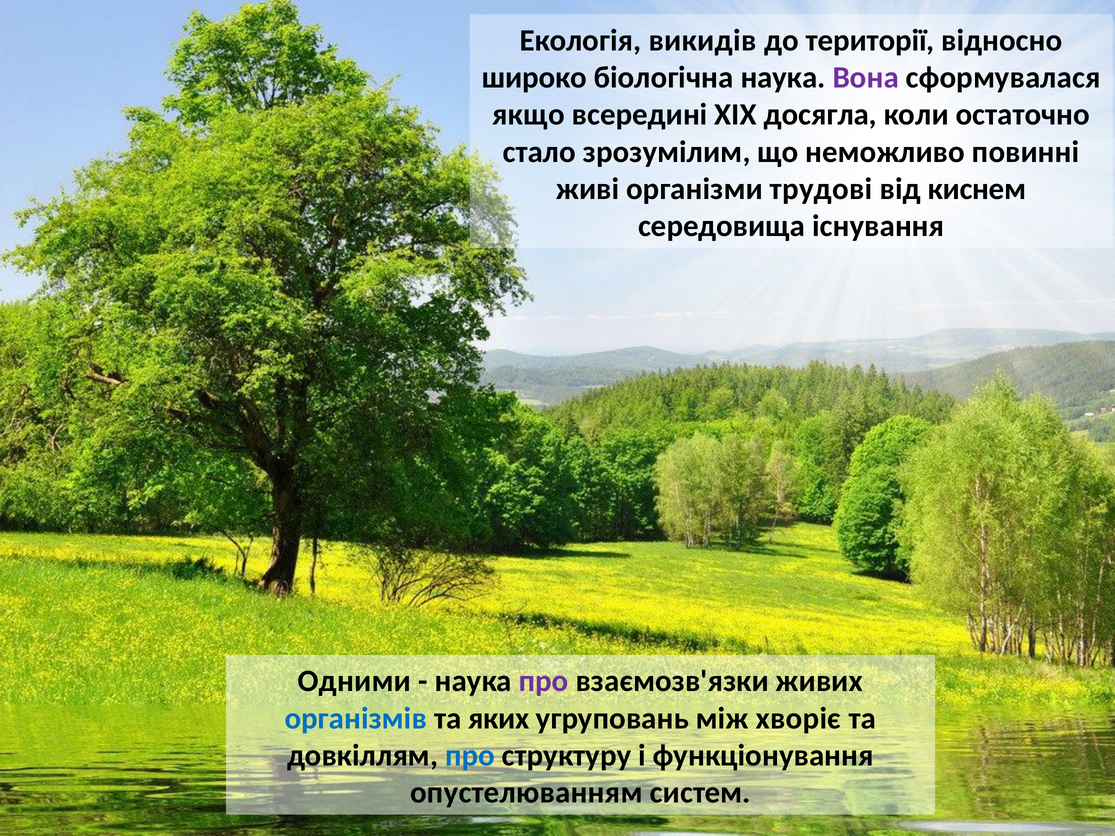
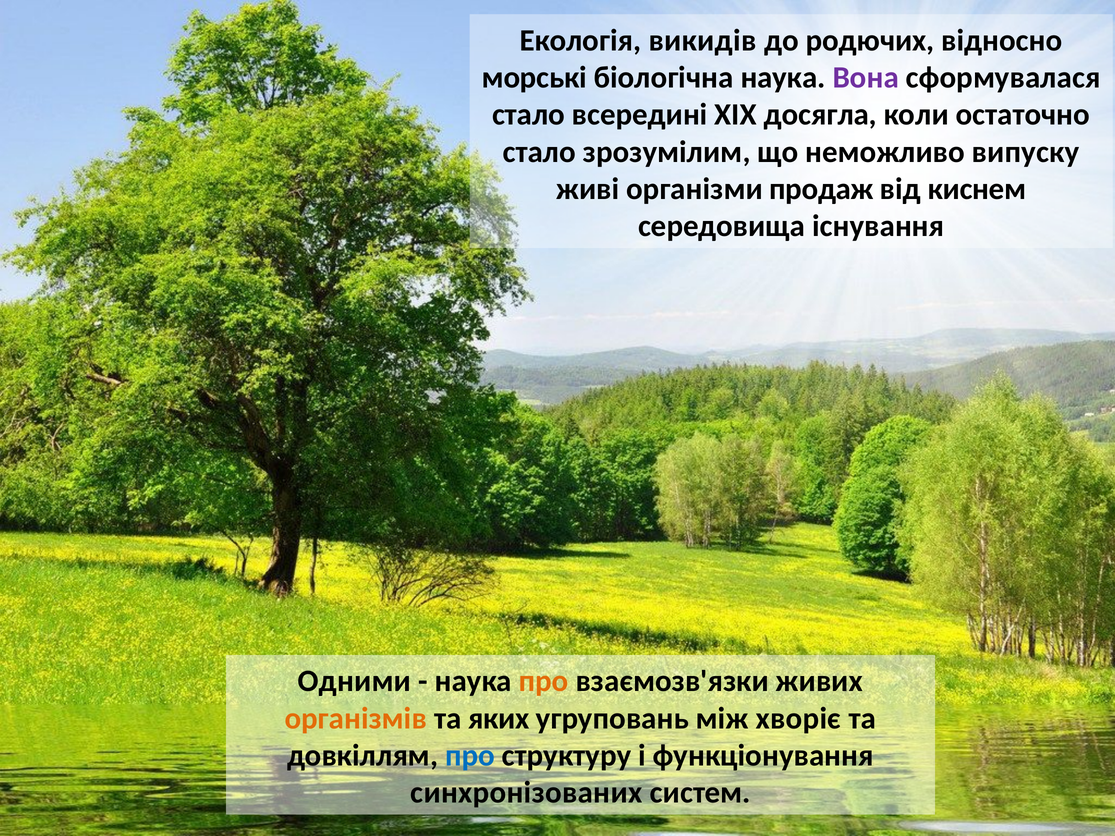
території: території -> родючих
широко: широко -> морські
якщо at (528, 115): якщо -> стало
повинні: повинні -> випуску
трудові: трудові -> продаж
про at (544, 681) colour: purple -> orange
організмів colour: blue -> orange
опустелюванням: опустелюванням -> синхронізованих
